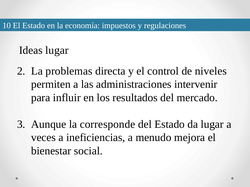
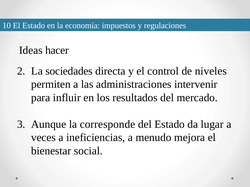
Ideas lugar: lugar -> hacer
problemas: problemas -> sociedades
